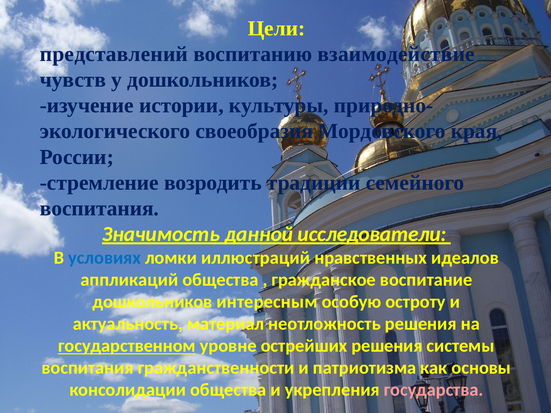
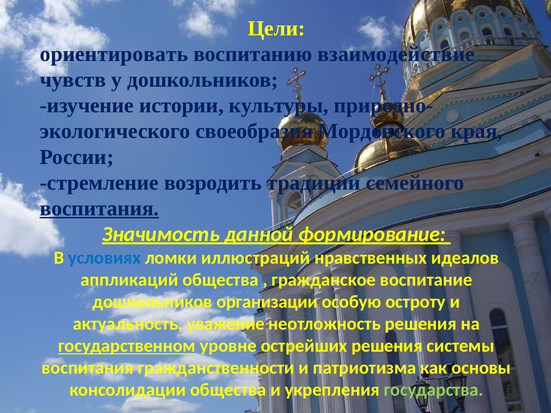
представлений: представлений -> ориентировать
воспитания at (99, 209) underline: none -> present
исследователи: исследователи -> формирование
интересным: интересным -> организации
материал: материал -> уважение
государства colour: pink -> light green
